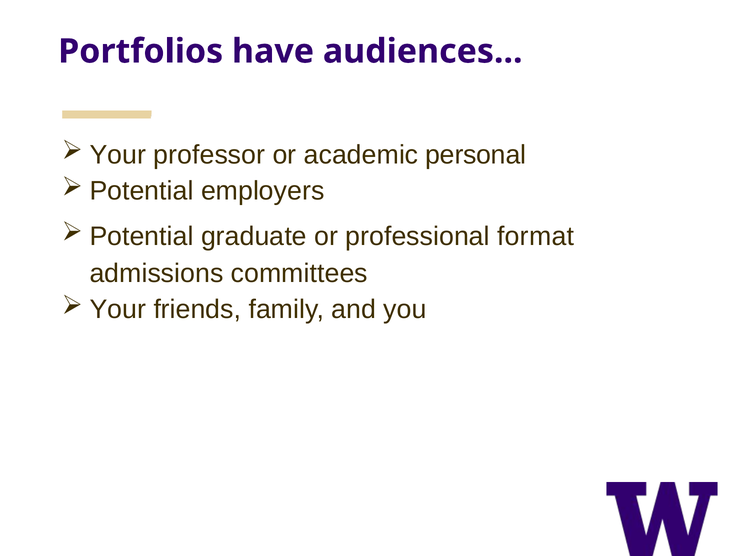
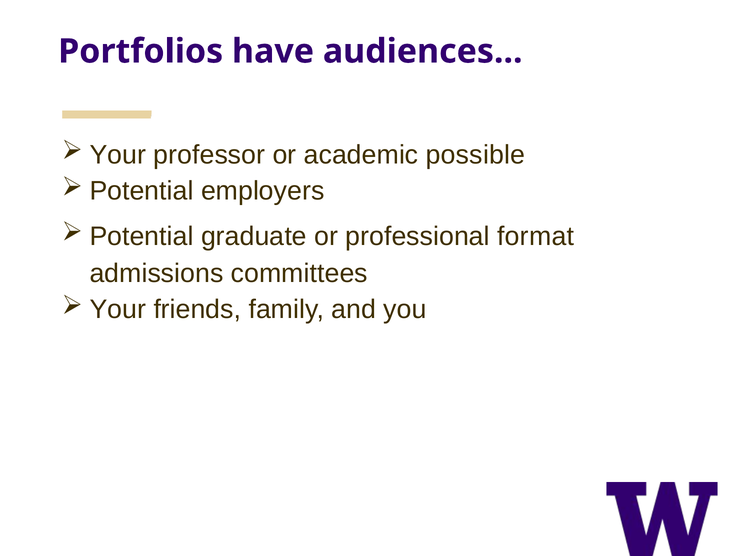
personal: personal -> possible
